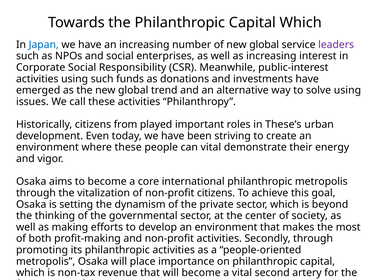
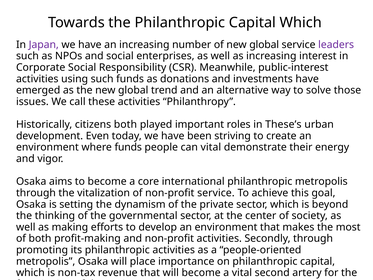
Japan colour: blue -> purple
solve using: using -> those
citizens from: from -> both
where these: these -> funds
non-profit citizens: citizens -> service
